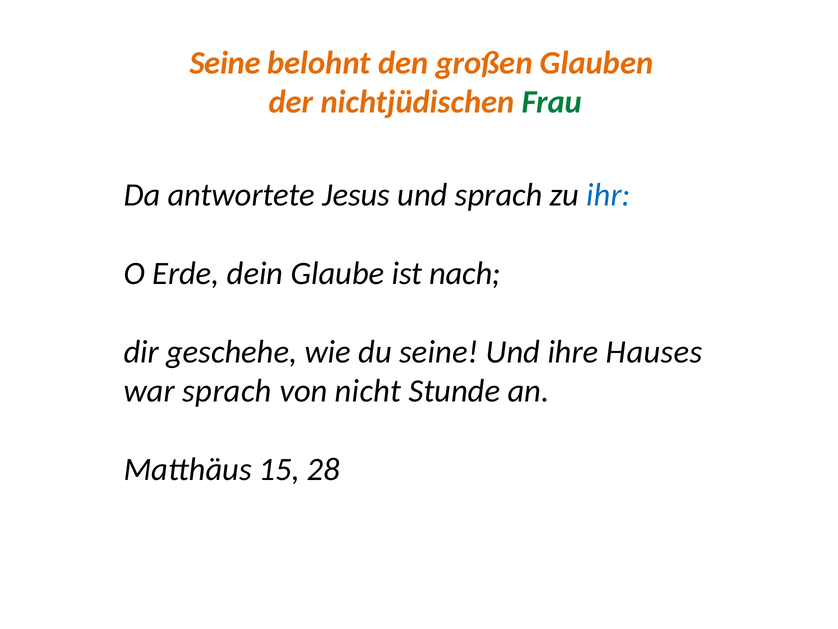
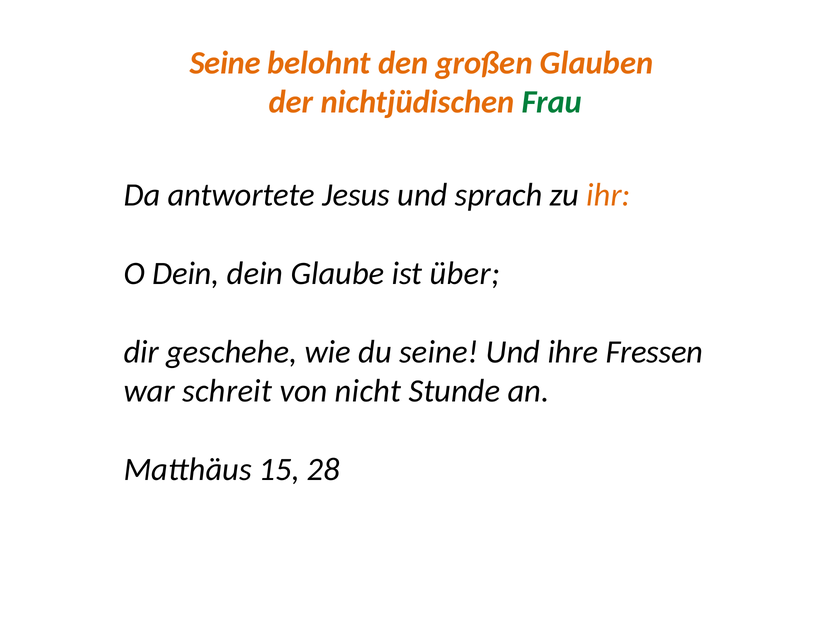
ihr colour: blue -> orange
O Erde: Erde -> Dein
nach: nach -> über
Hauses: Hauses -> Fressen
war sprach: sprach -> schreit
